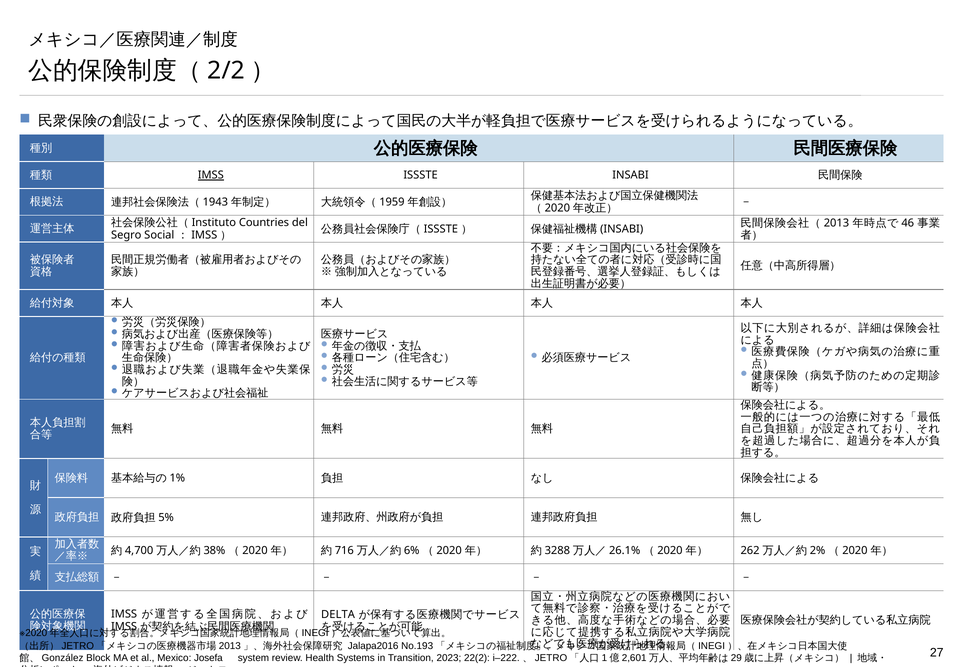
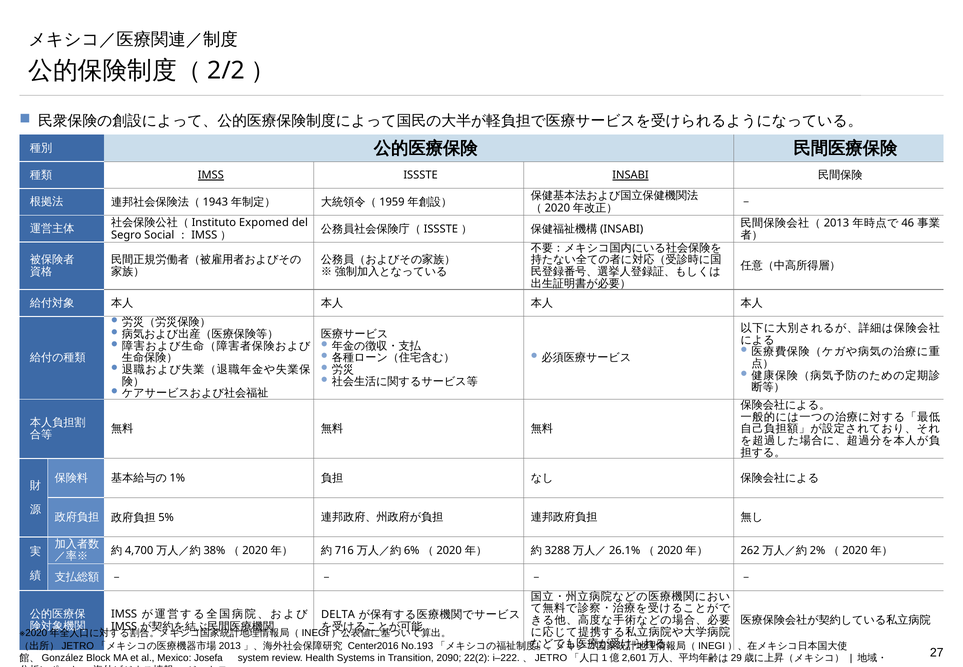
INSABI underline: none -> present
Countries: Countries -> Expomed
Jalapa2016: Jalapa2016 -> Center2016
2023: 2023 -> 2090
